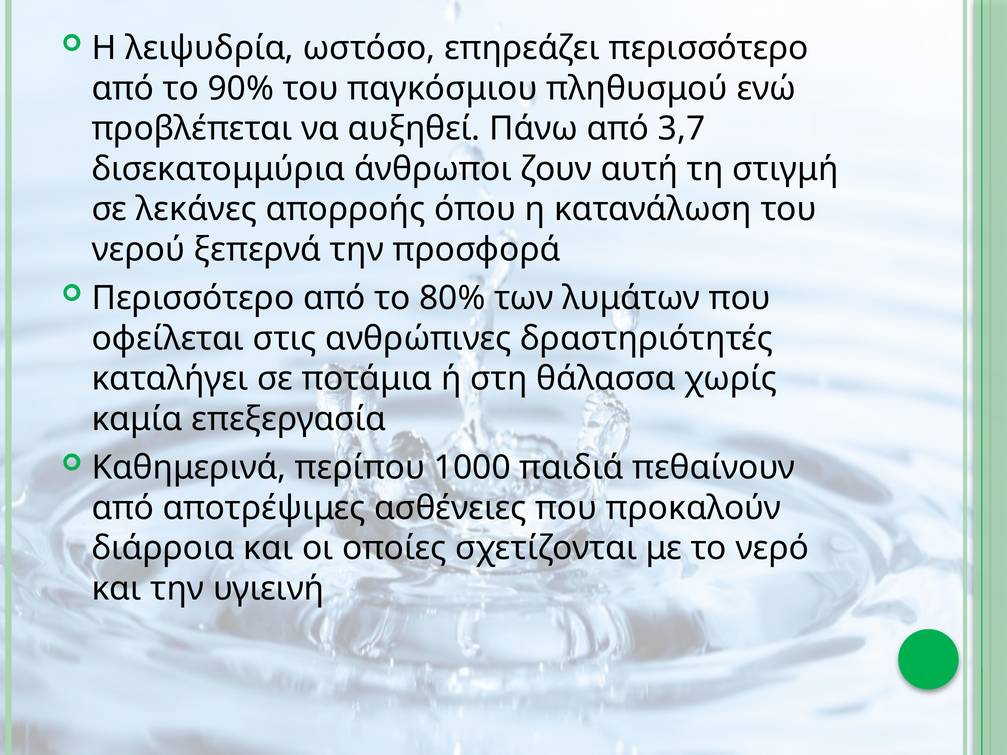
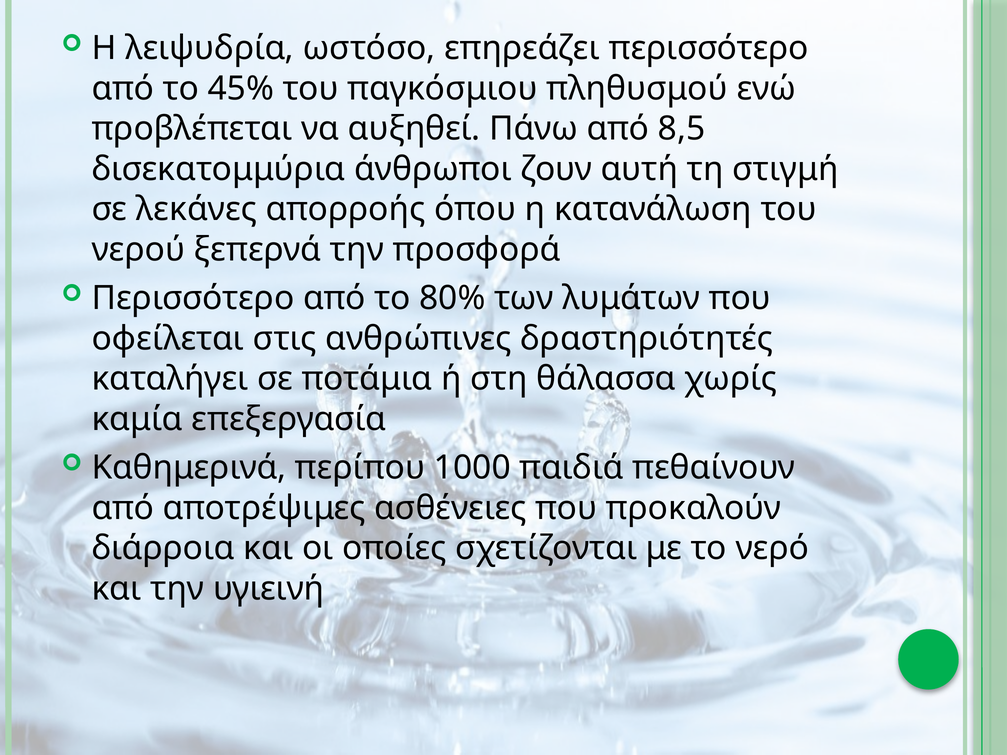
90%: 90% -> 45%
3,7: 3,7 -> 8,5
